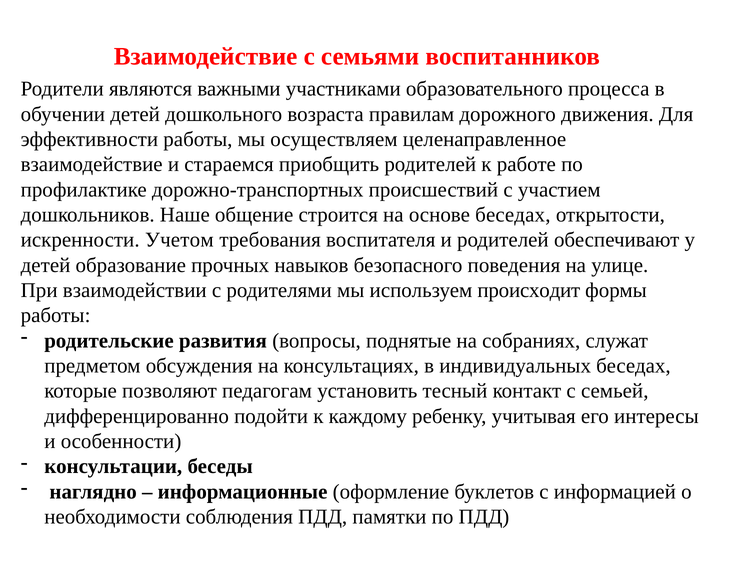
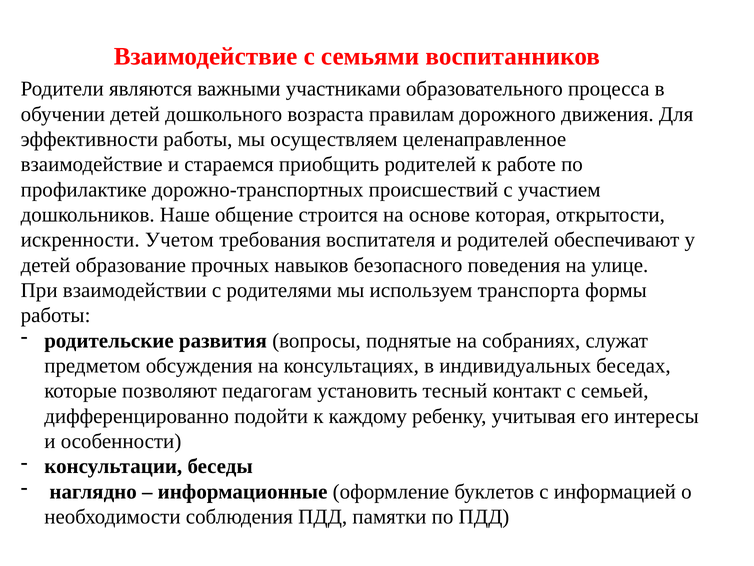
основе беседах: беседах -> которая
происходит: происходит -> транспорта
